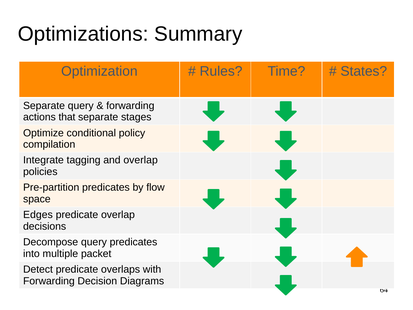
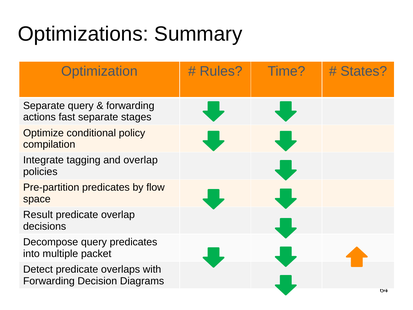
that: that -> fast
Edges: Edges -> Result
